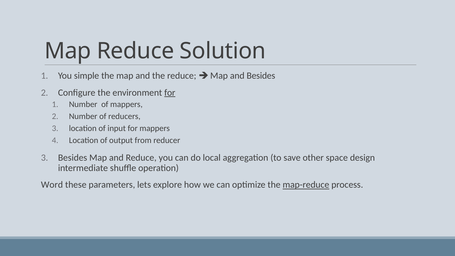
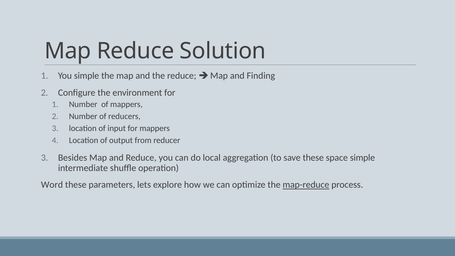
and Besides: Besides -> Finding
for at (170, 93) underline: present -> none
save other: other -> these
space design: design -> simple
